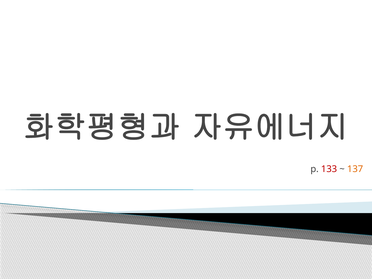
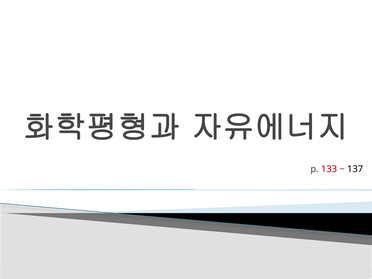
137 colour: orange -> black
